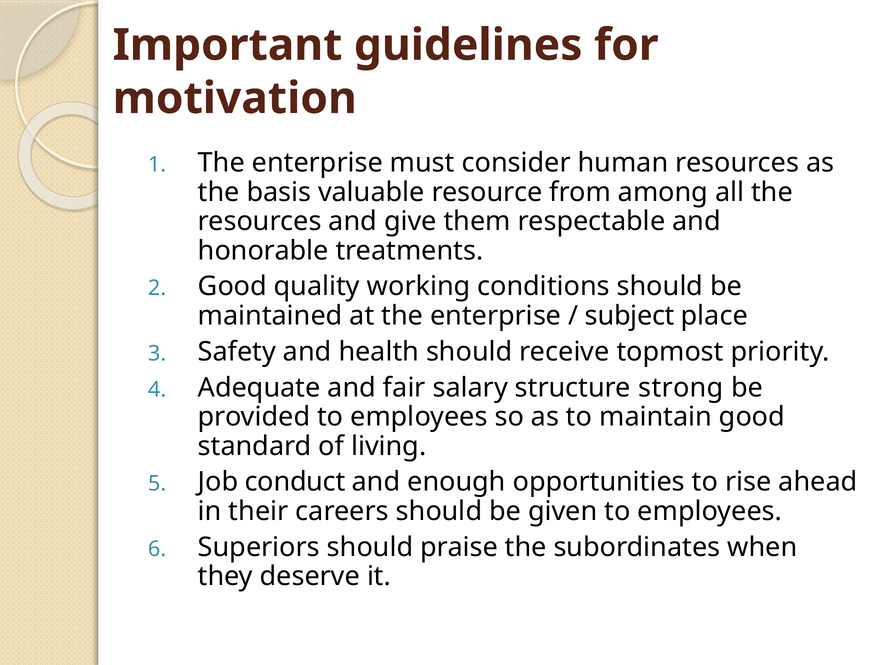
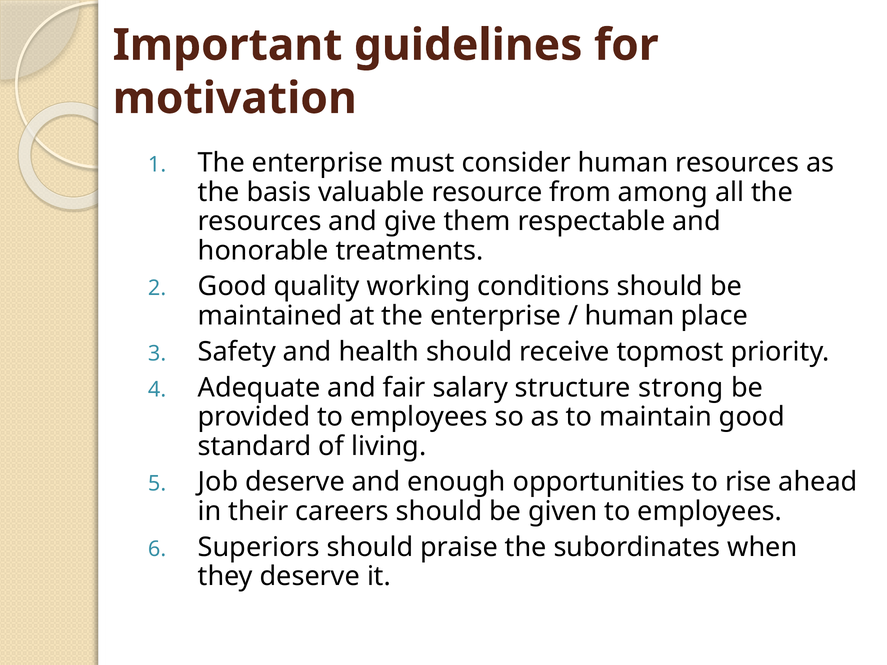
subject at (630, 316): subject -> human
Job conduct: conduct -> deserve
